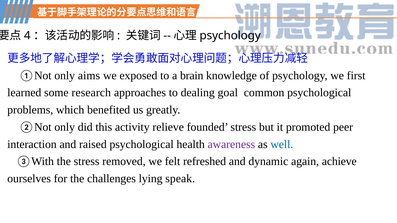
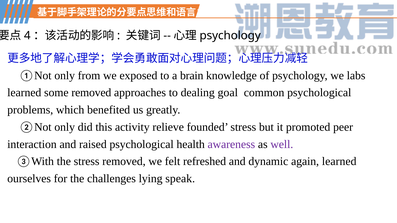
aims: aims -> from
first: first -> labs
some research: research -> removed
well colour: blue -> purple
again achieve: achieve -> learned
